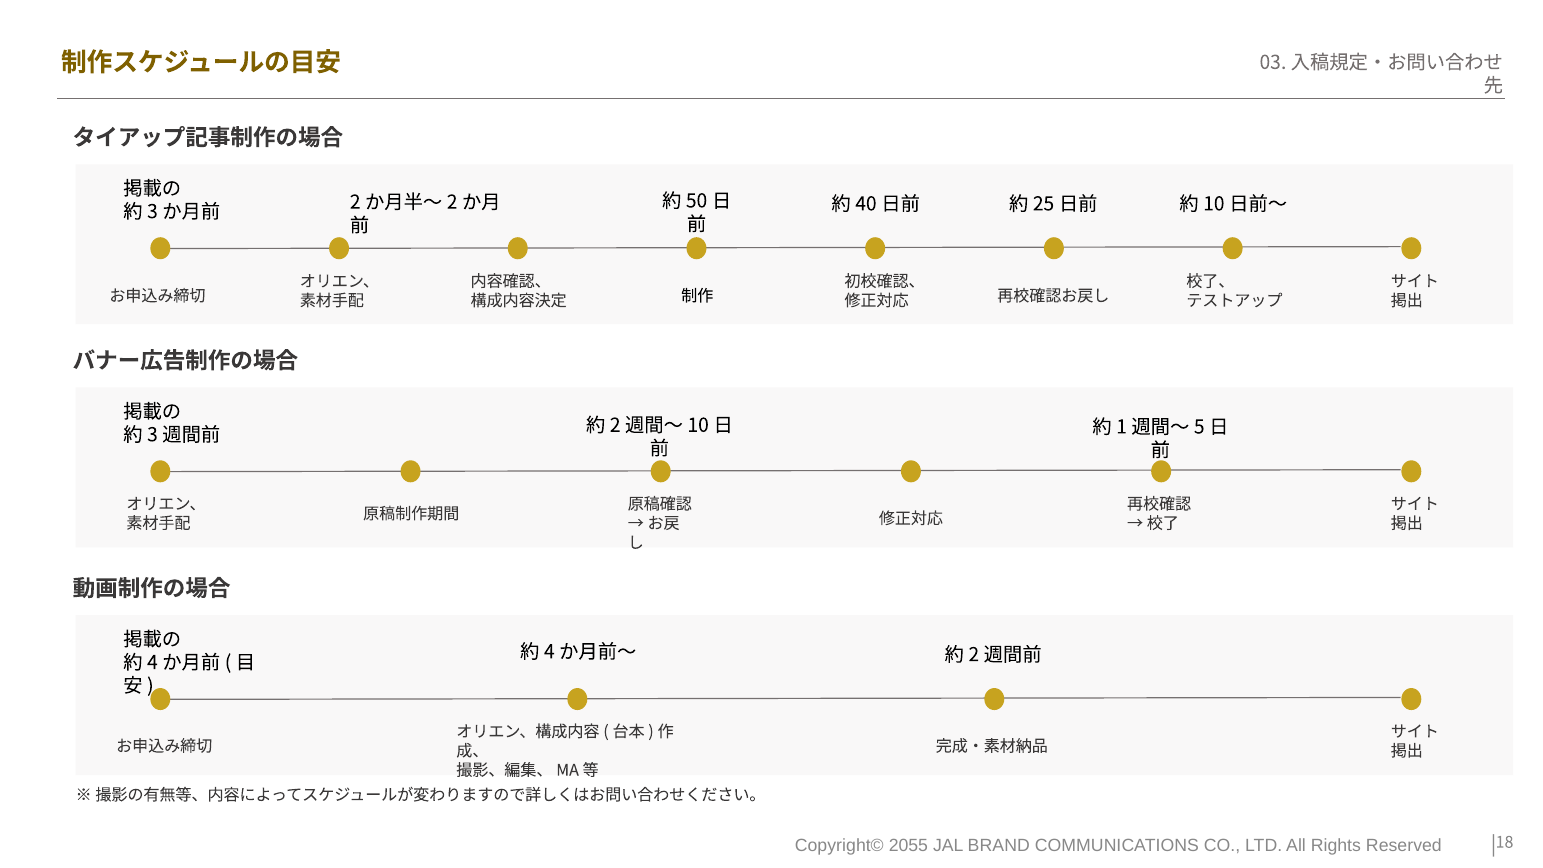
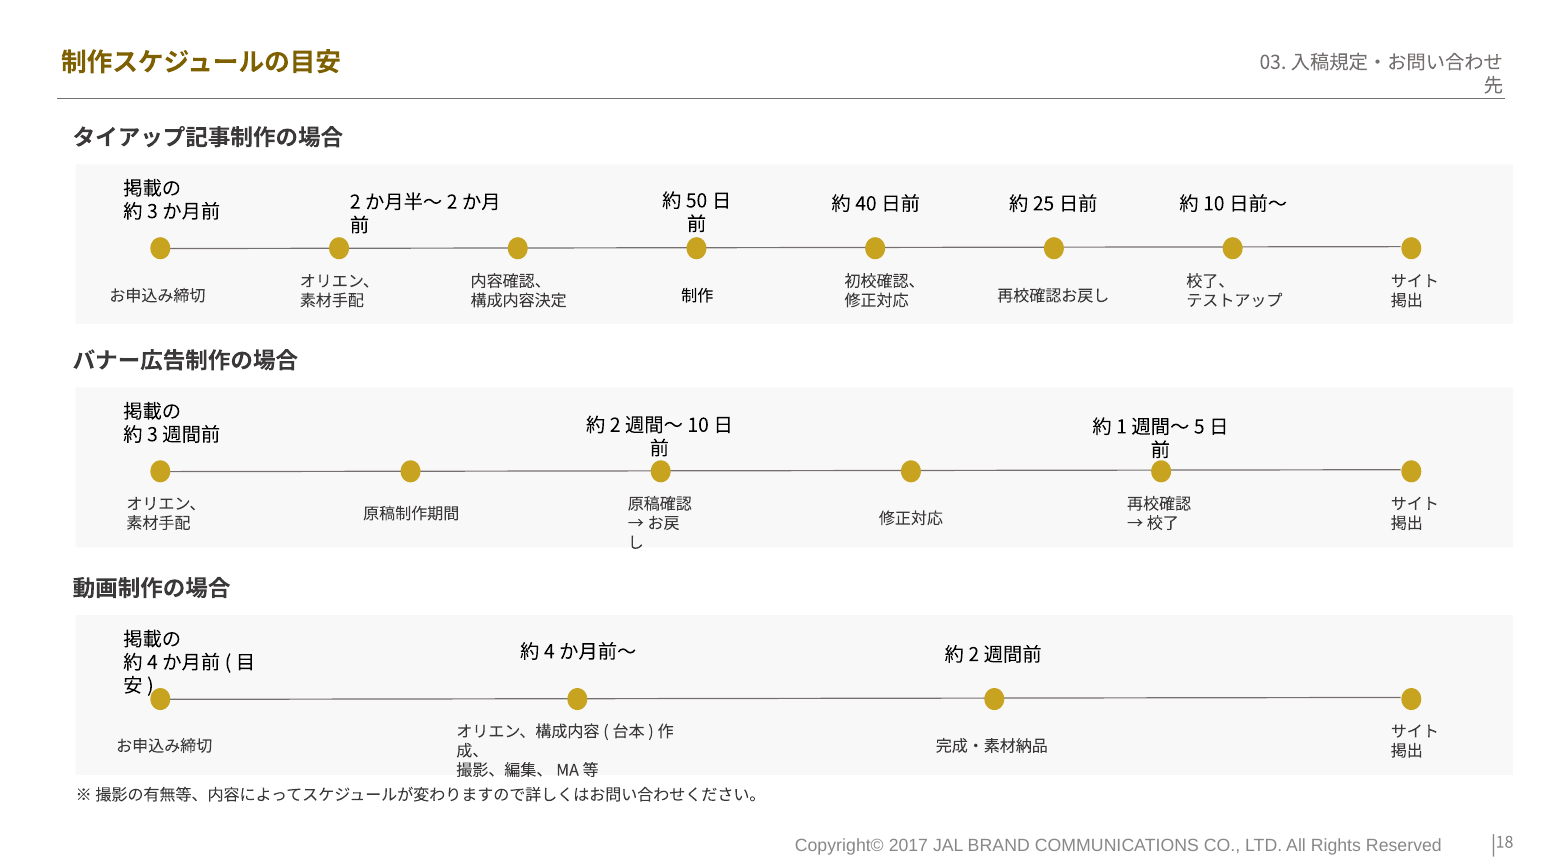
2055: 2055 -> 2017
